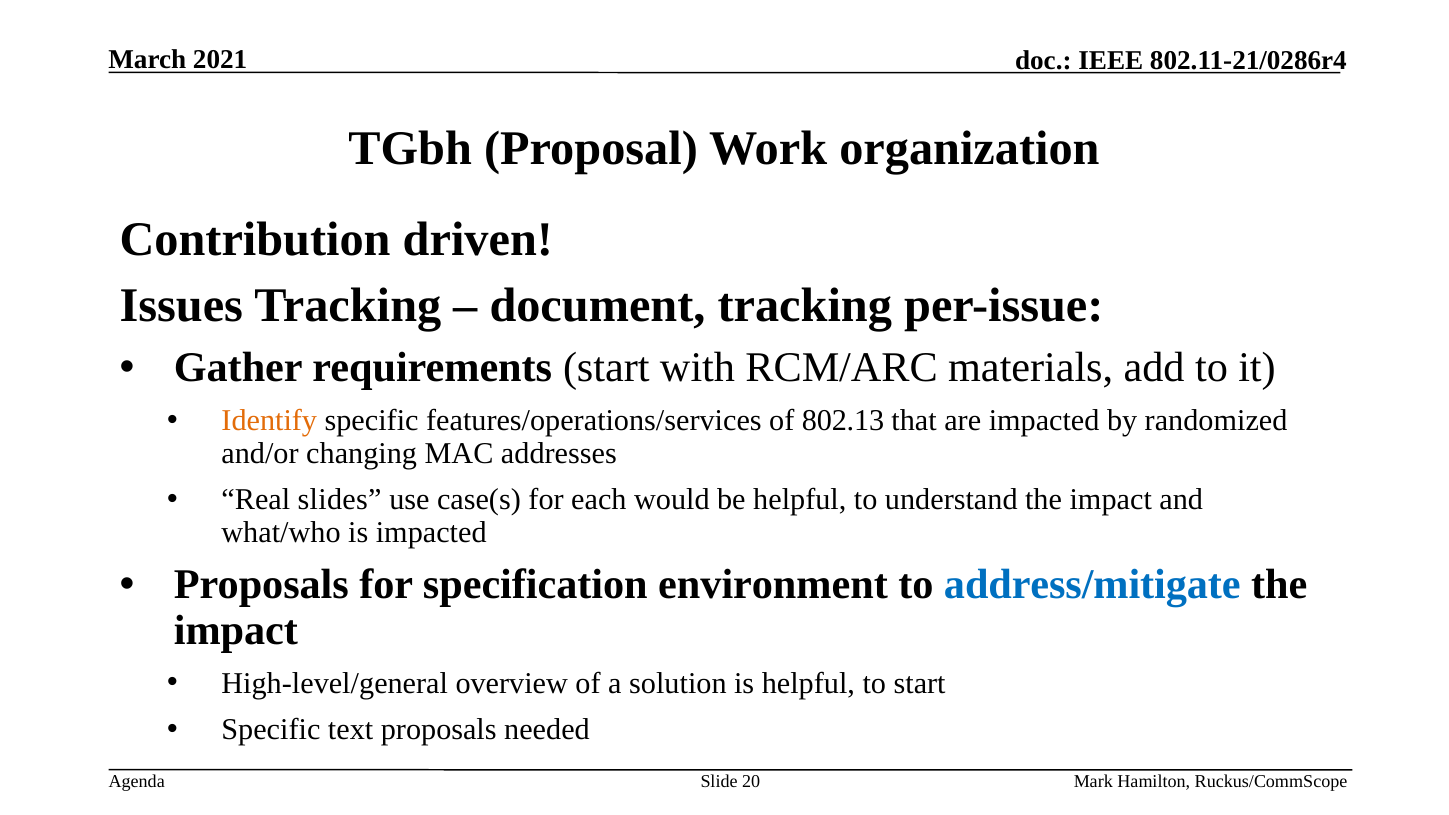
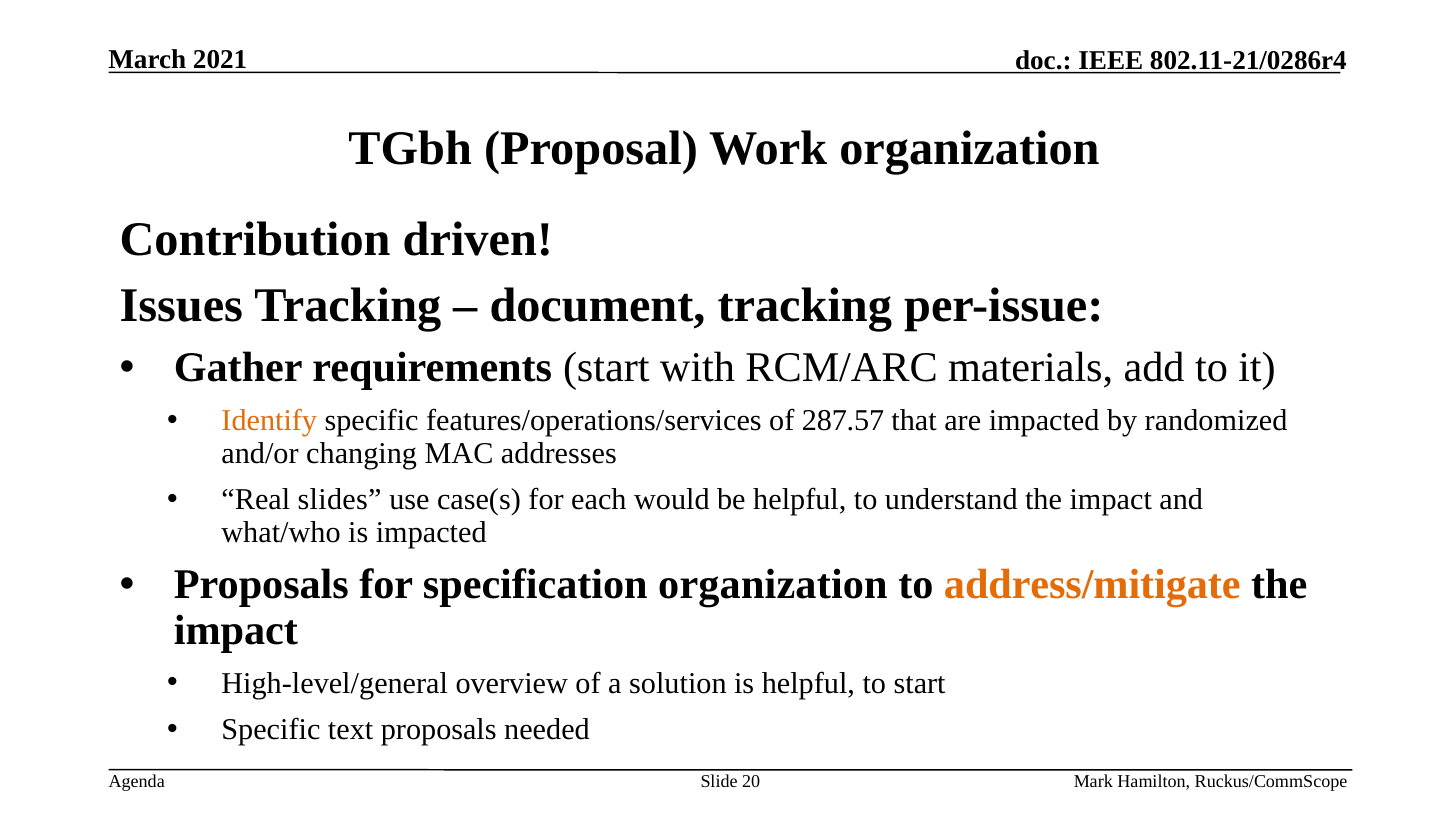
802.13: 802.13 -> 287.57
specification environment: environment -> organization
address/mitigate colour: blue -> orange
